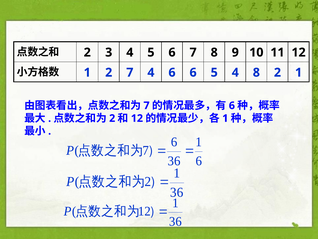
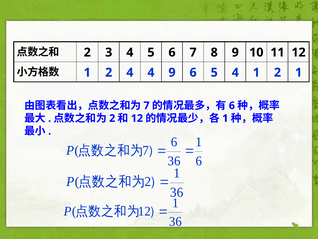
2 7: 7 -> 4
4 6: 6 -> 9
4 8: 8 -> 1
